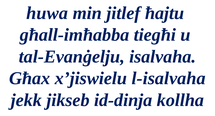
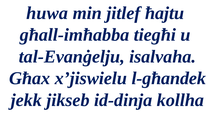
l-isalvaha: l-isalvaha -> l-għandek
